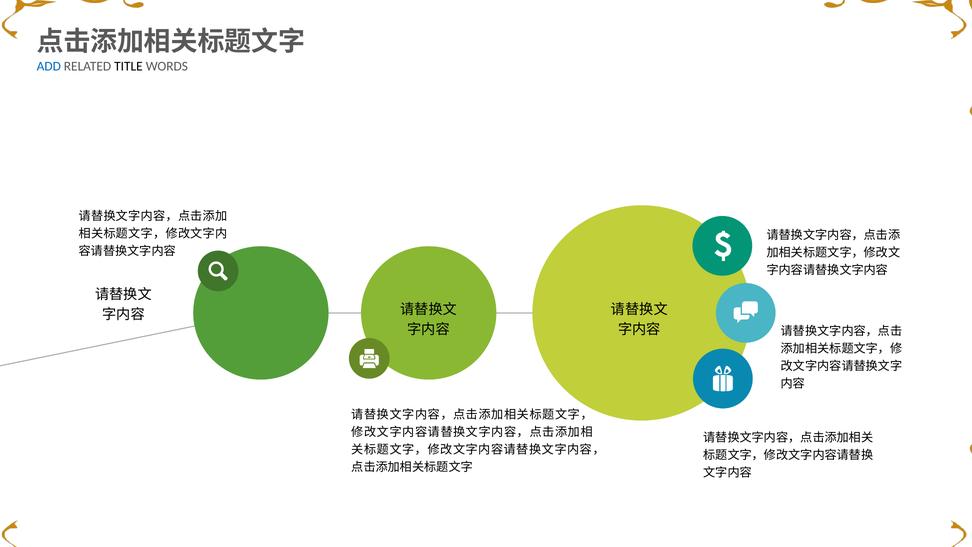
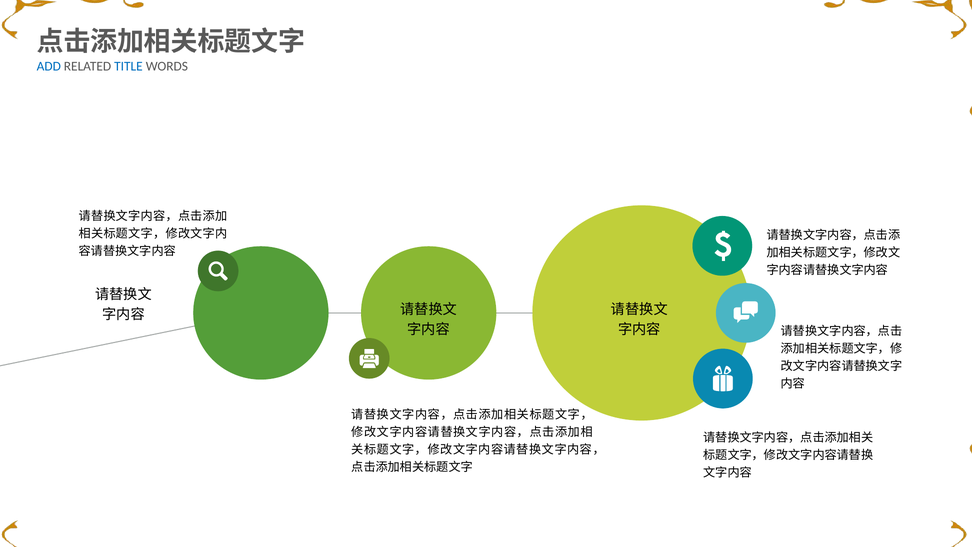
TITLE colour: black -> blue
